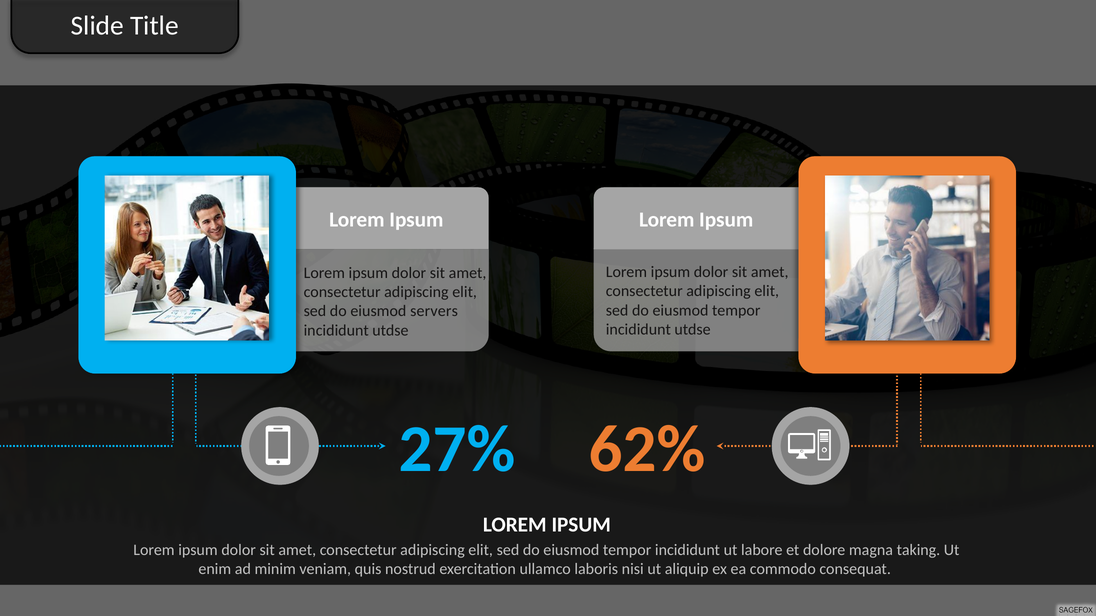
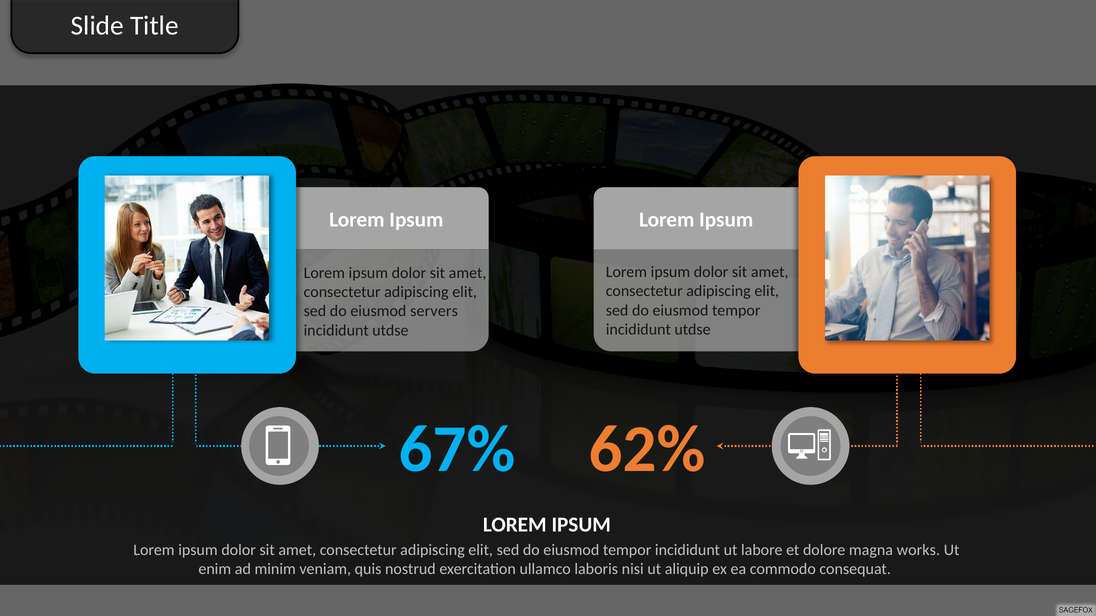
27%: 27% -> 67%
taking: taking -> works
